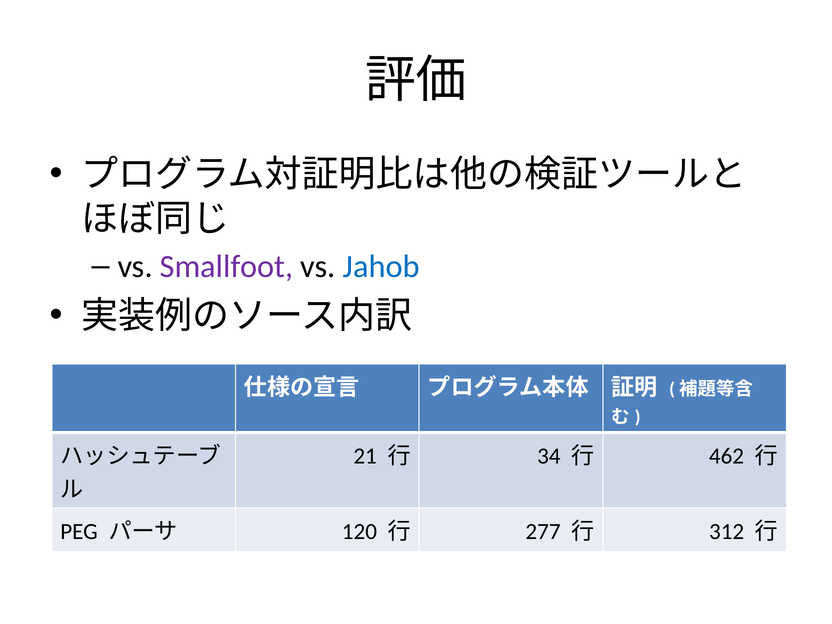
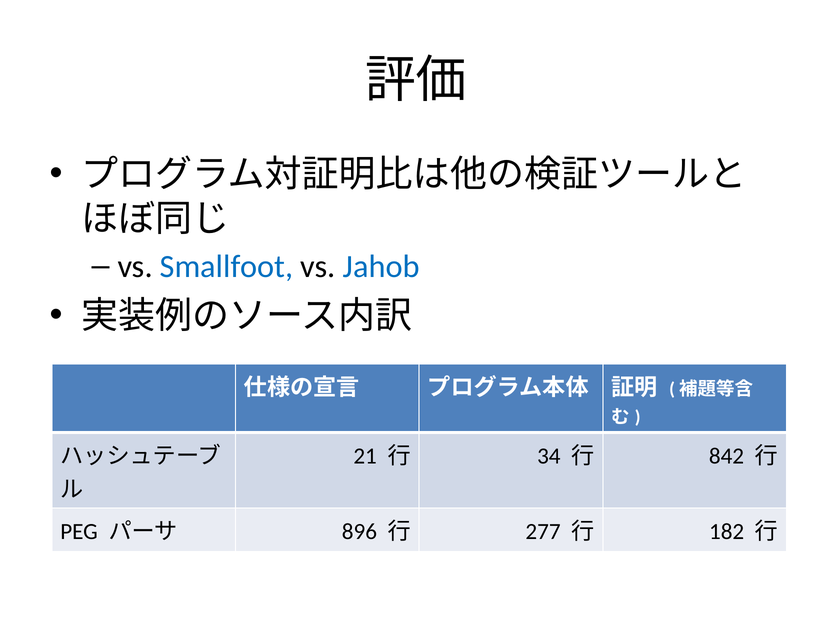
Smallfoot colour: purple -> blue
462: 462 -> 842
120: 120 -> 896
312: 312 -> 182
